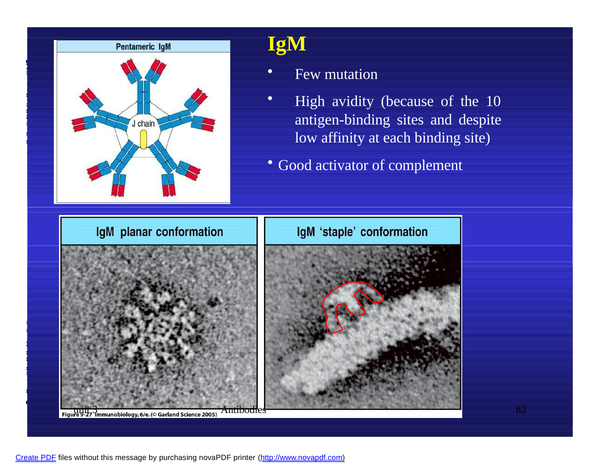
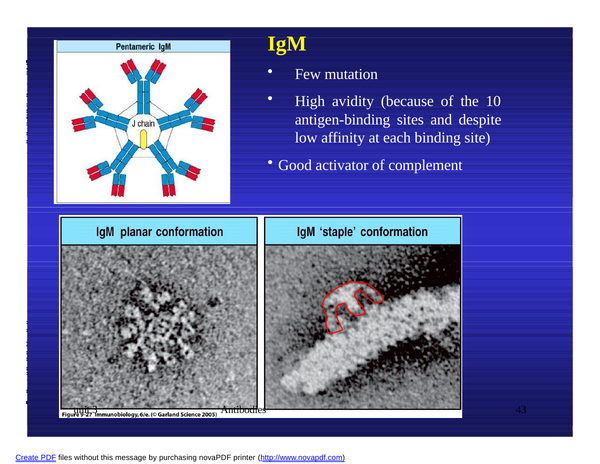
82: 82 -> 43
